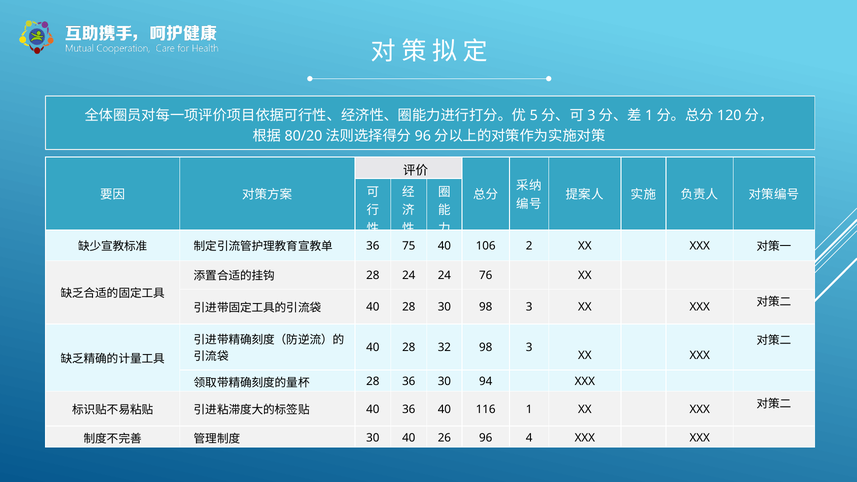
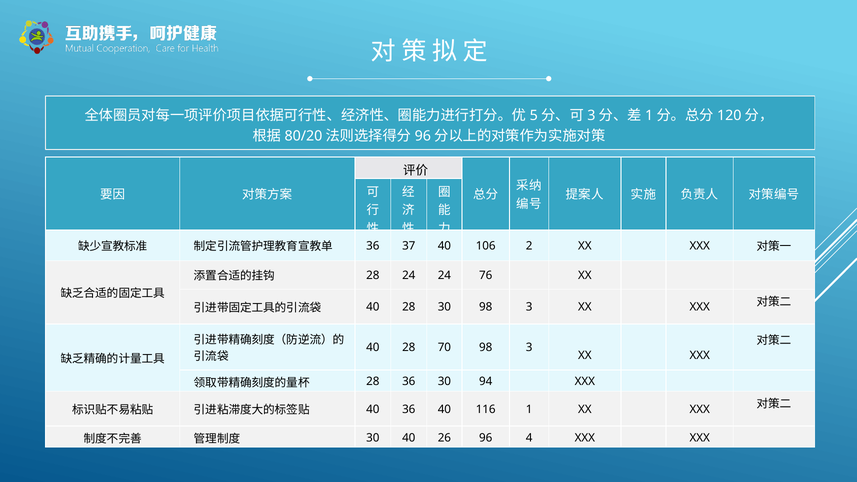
75: 75 -> 37
32: 32 -> 70
